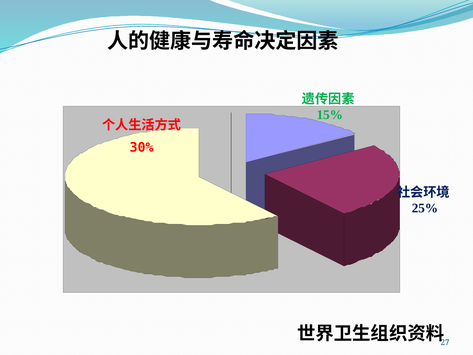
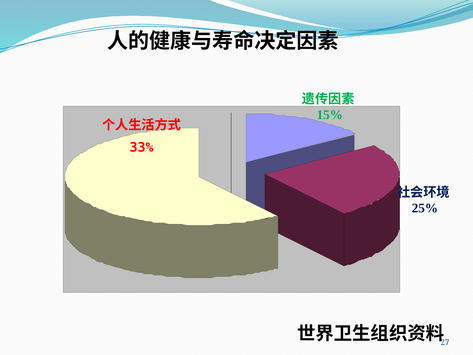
30%: 30% -> 33%
